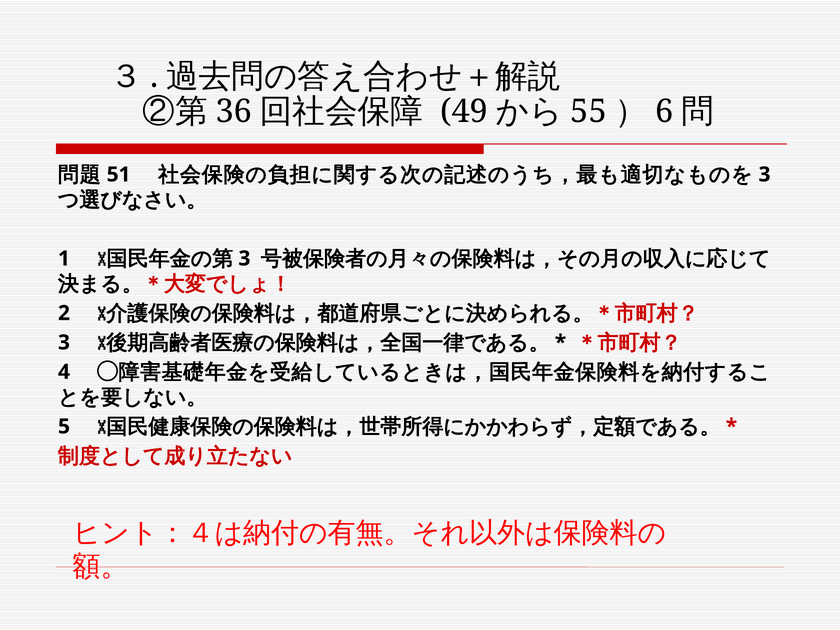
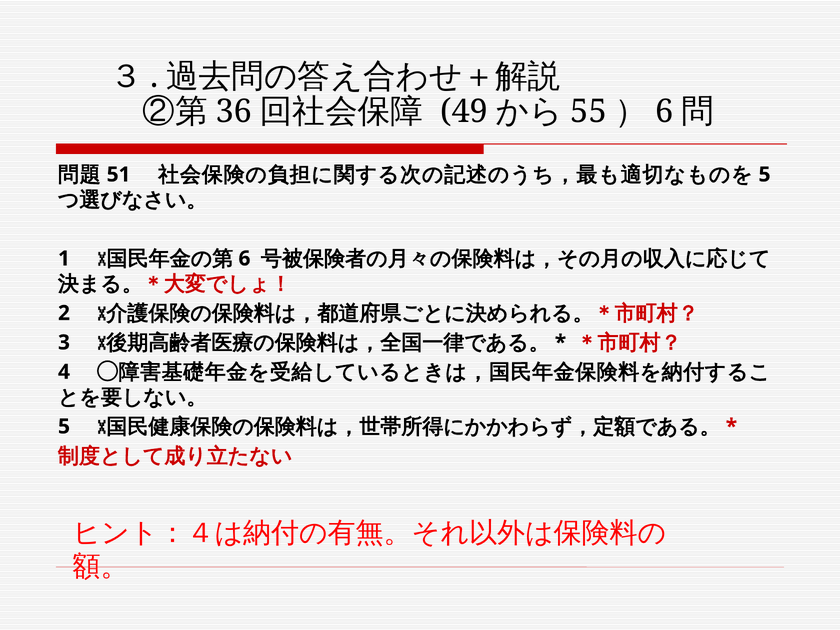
3 at (765, 174): 3 -> 5
3 at (244, 258): 3 -> 6
